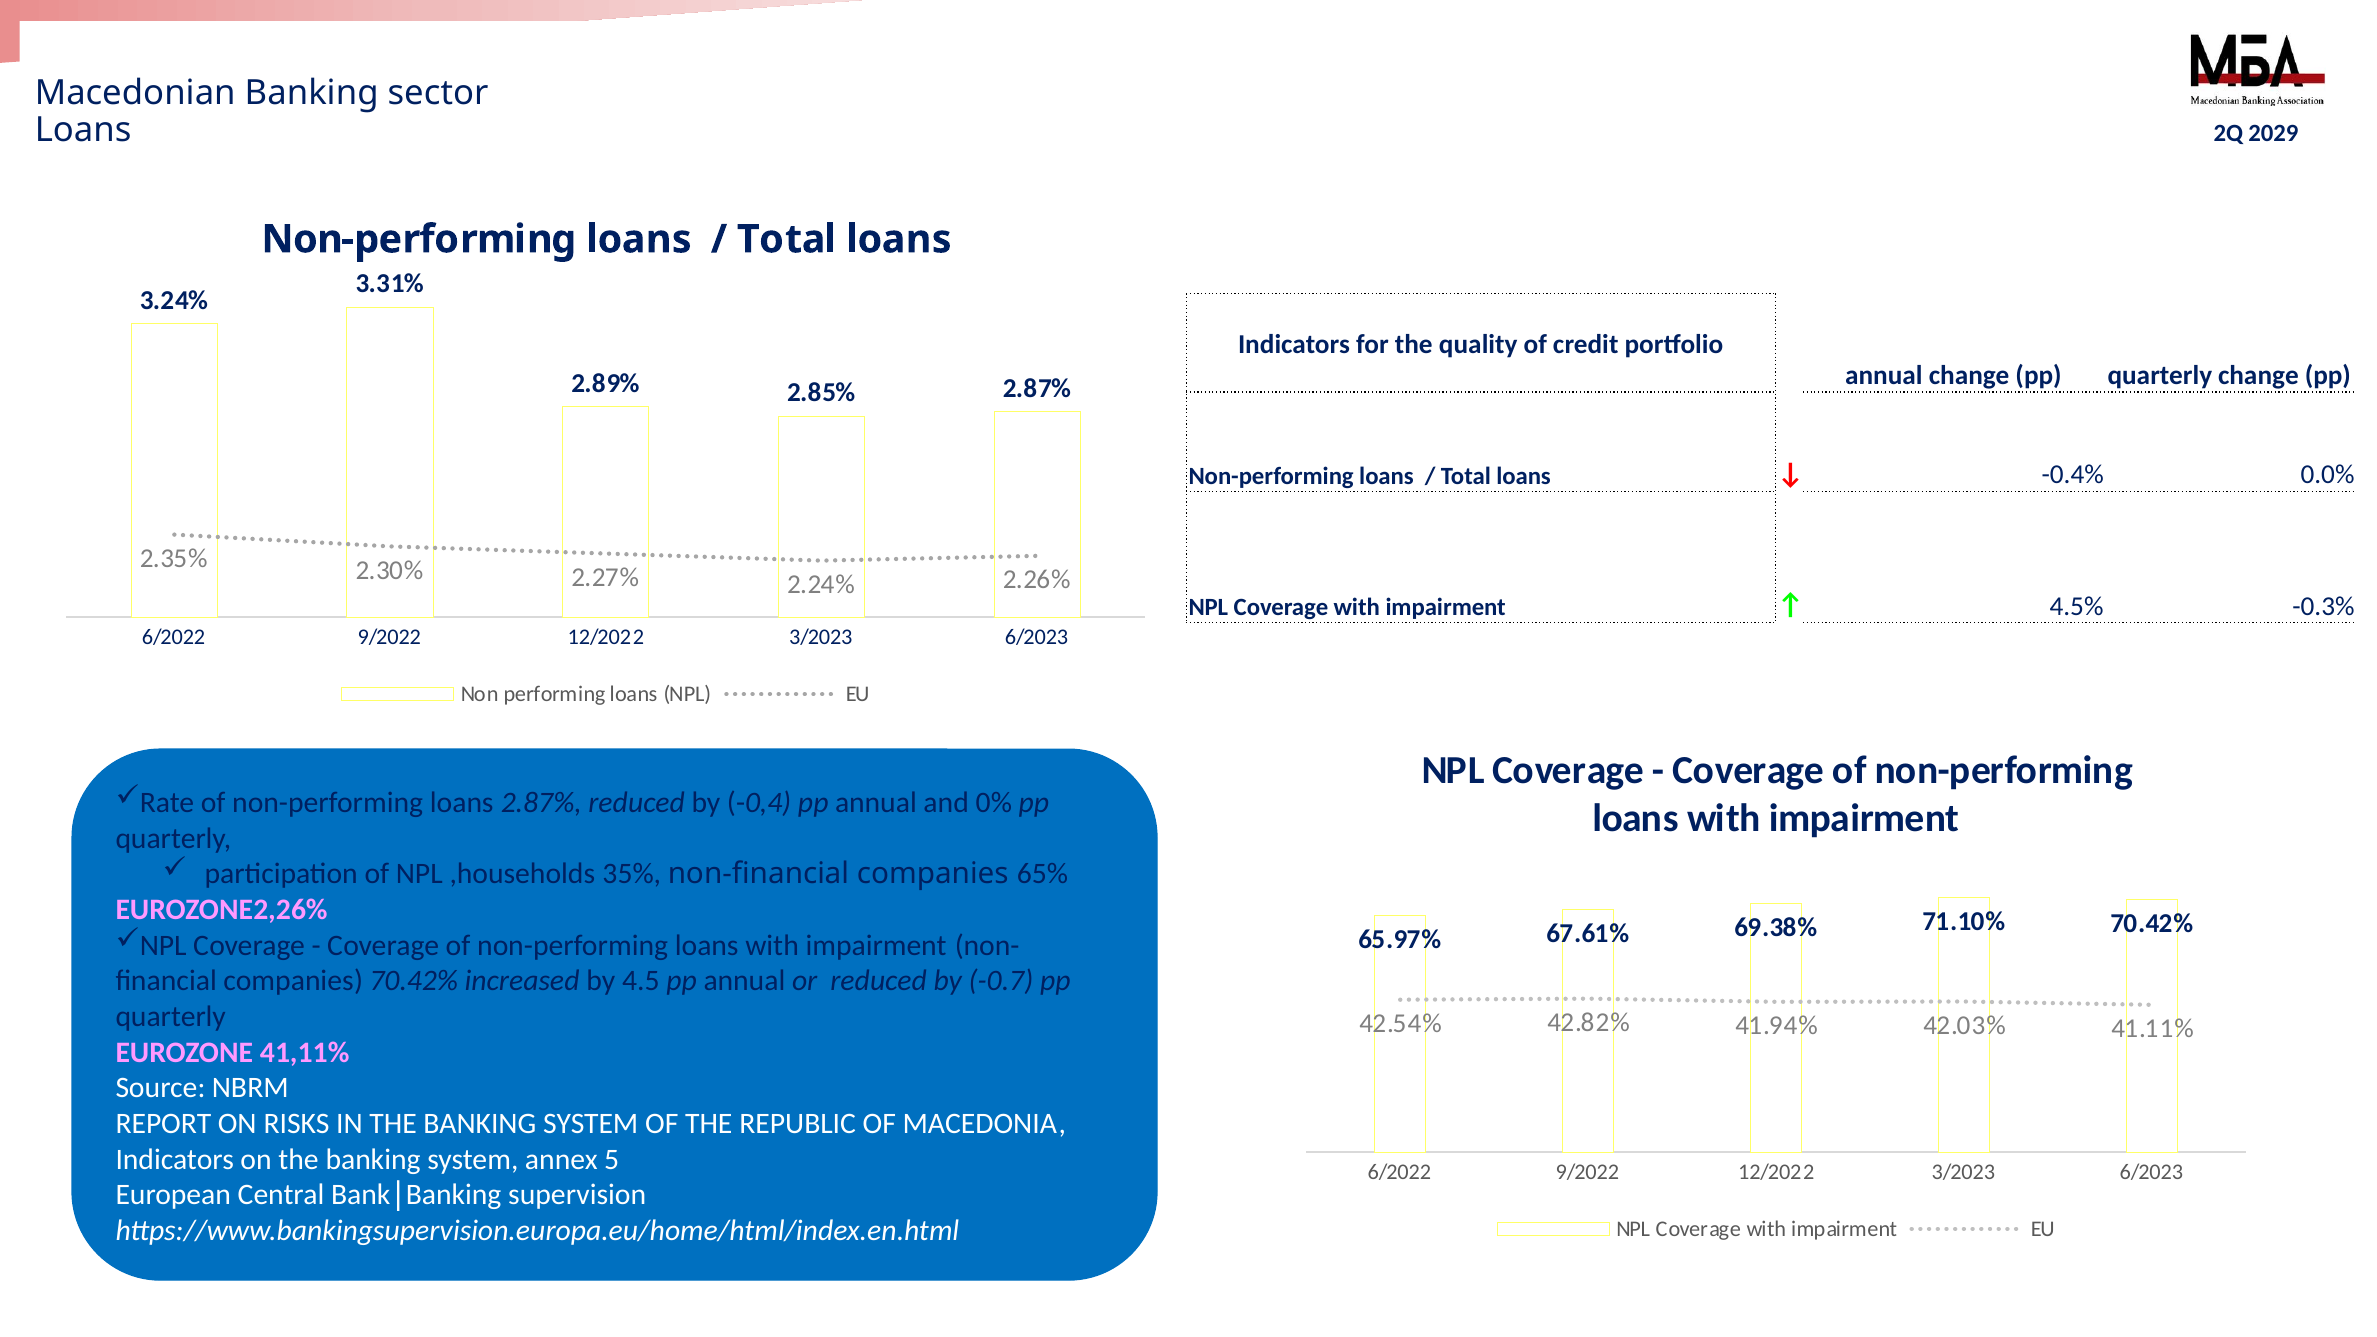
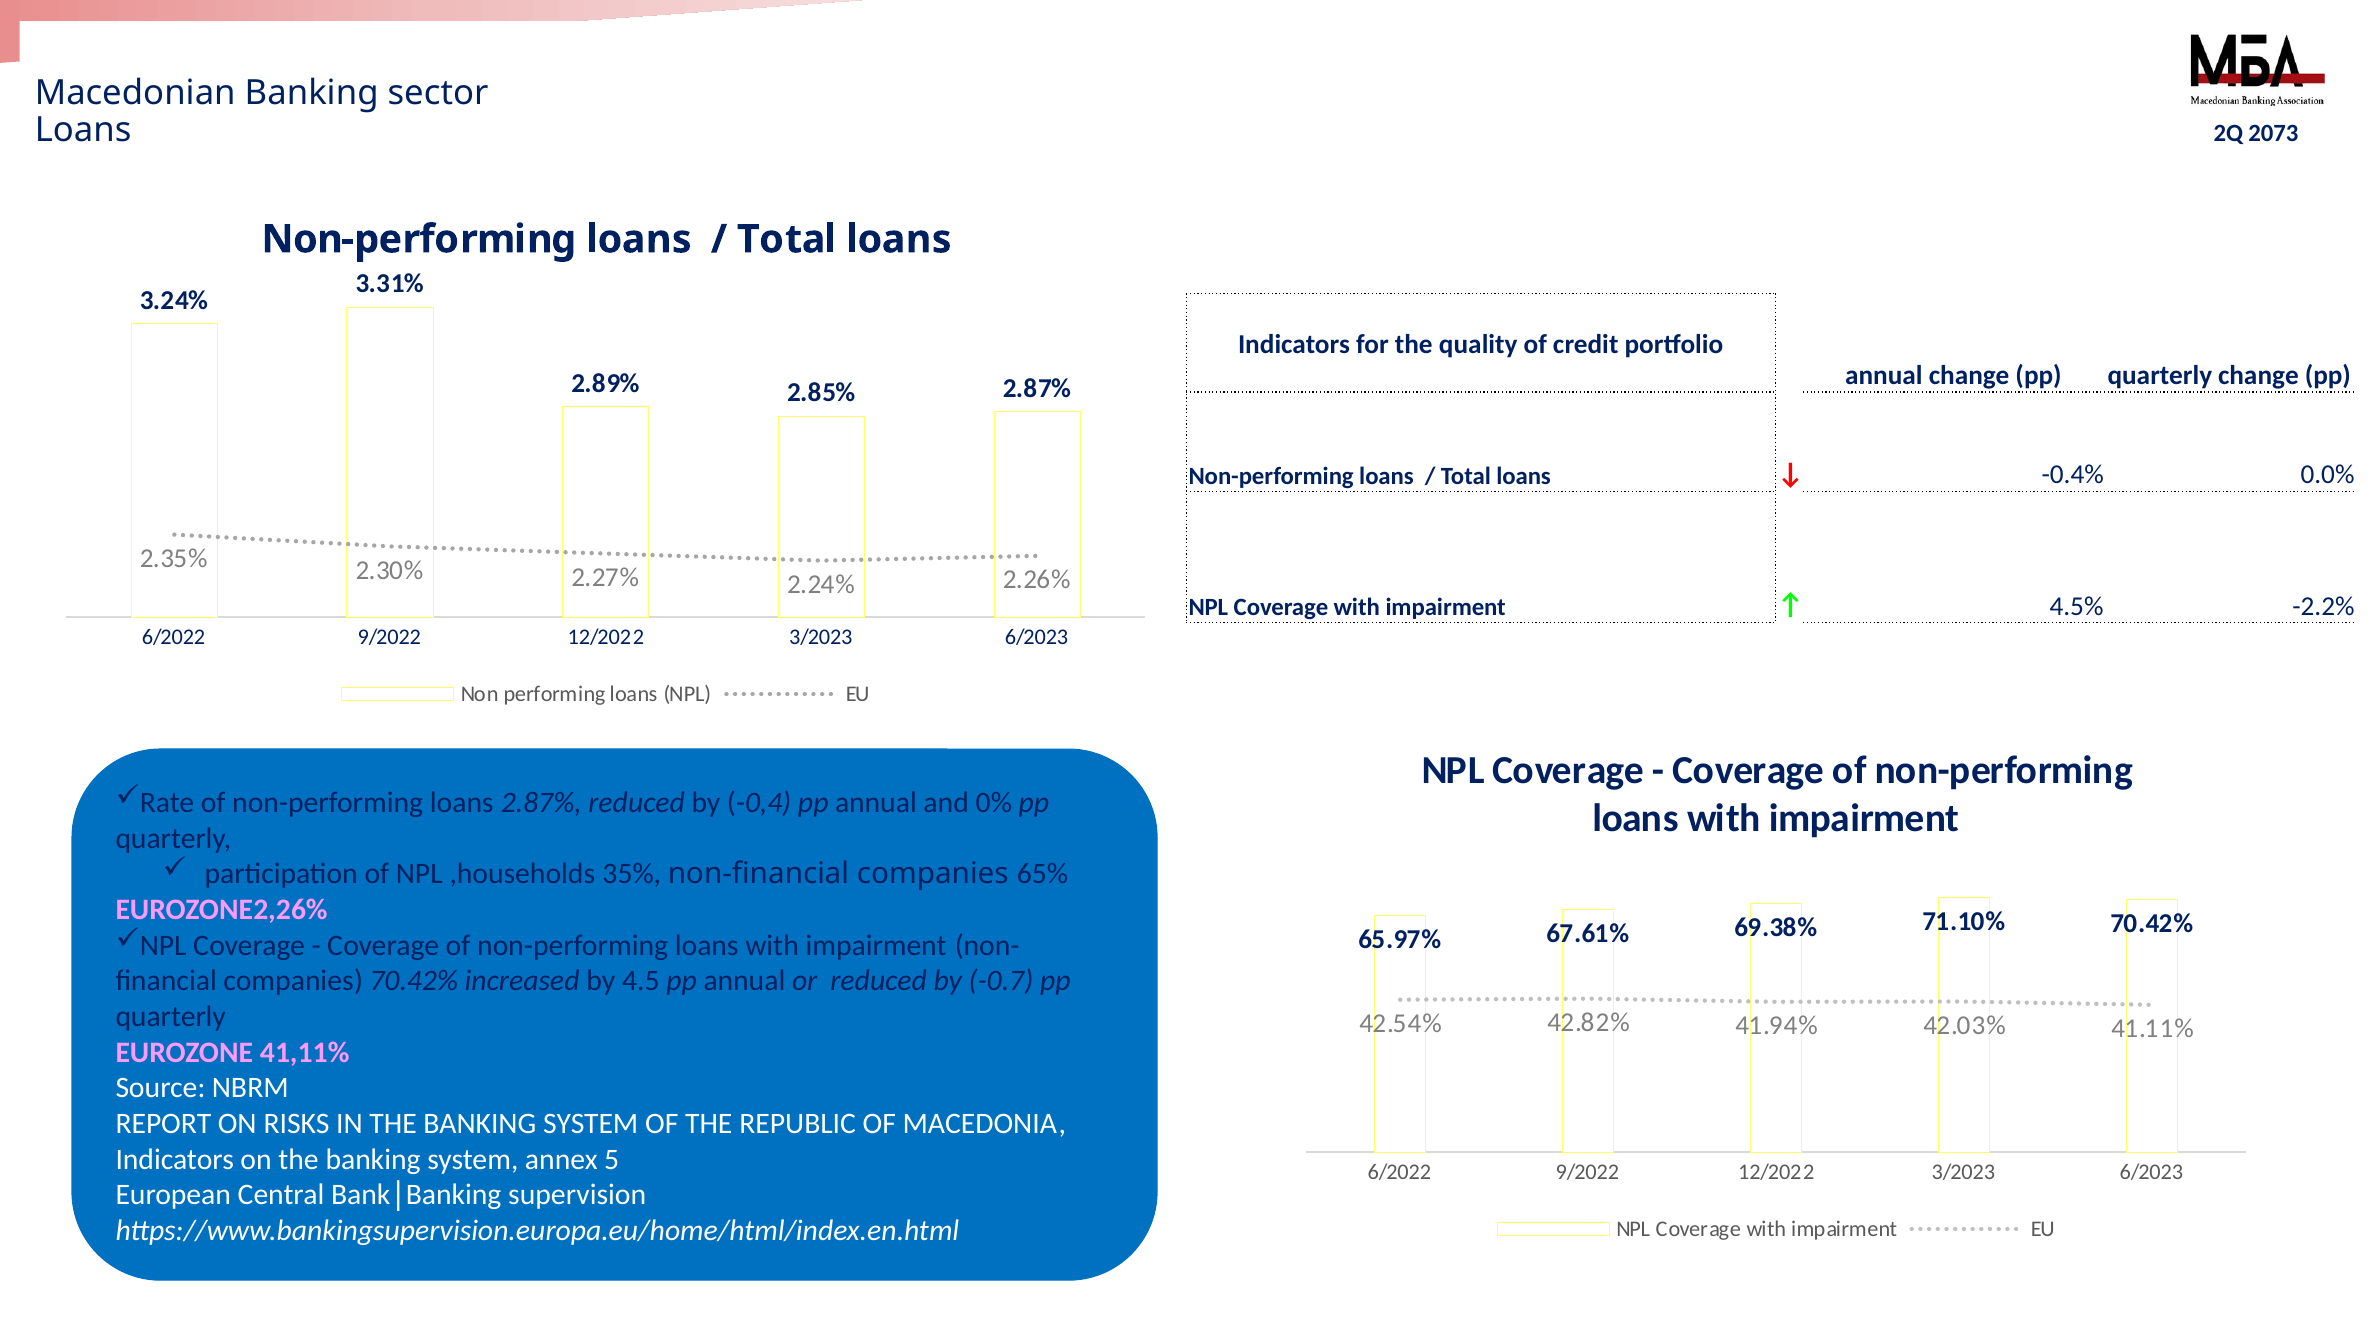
2029: 2029 -> 2073
-0.3%: -0.3% -> -2.2%
